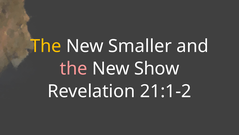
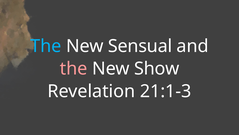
The at (46, 46) colour: yellow -> light blue
Smaller: Smaller -> Sensual
21:1-2: 21:1-2 -> 21:1-3
